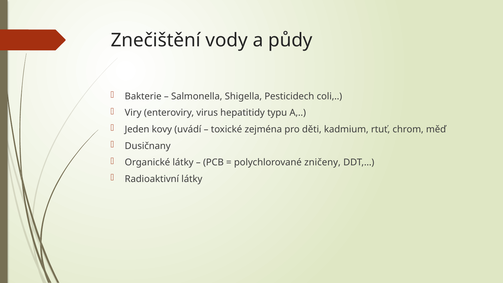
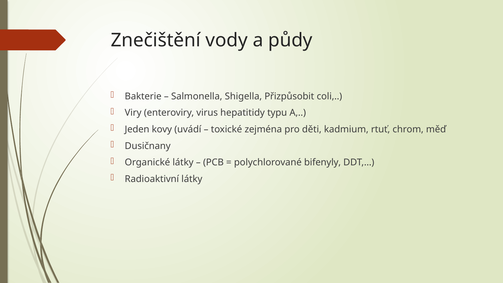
Pesticidech: Pesticidech -> Přizpůsobit
zničeny: zničeny -> bifenyly
